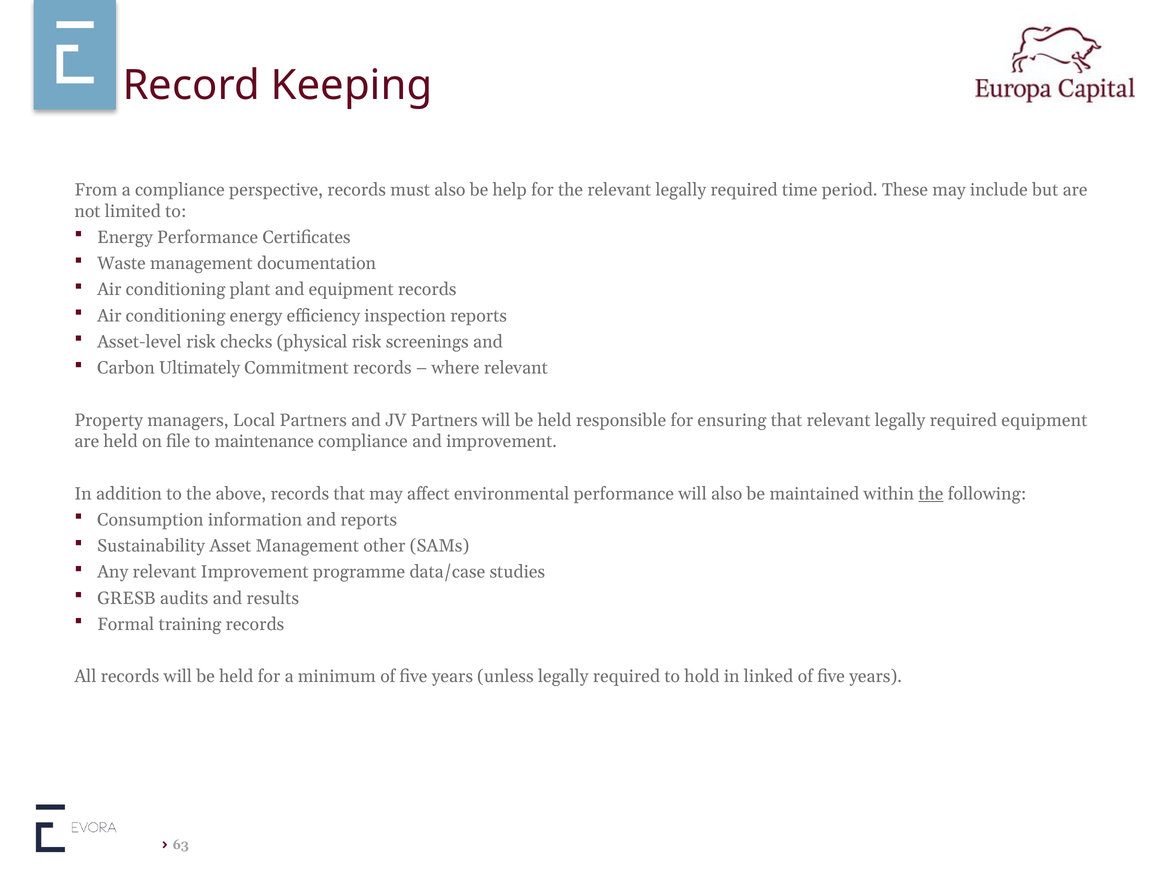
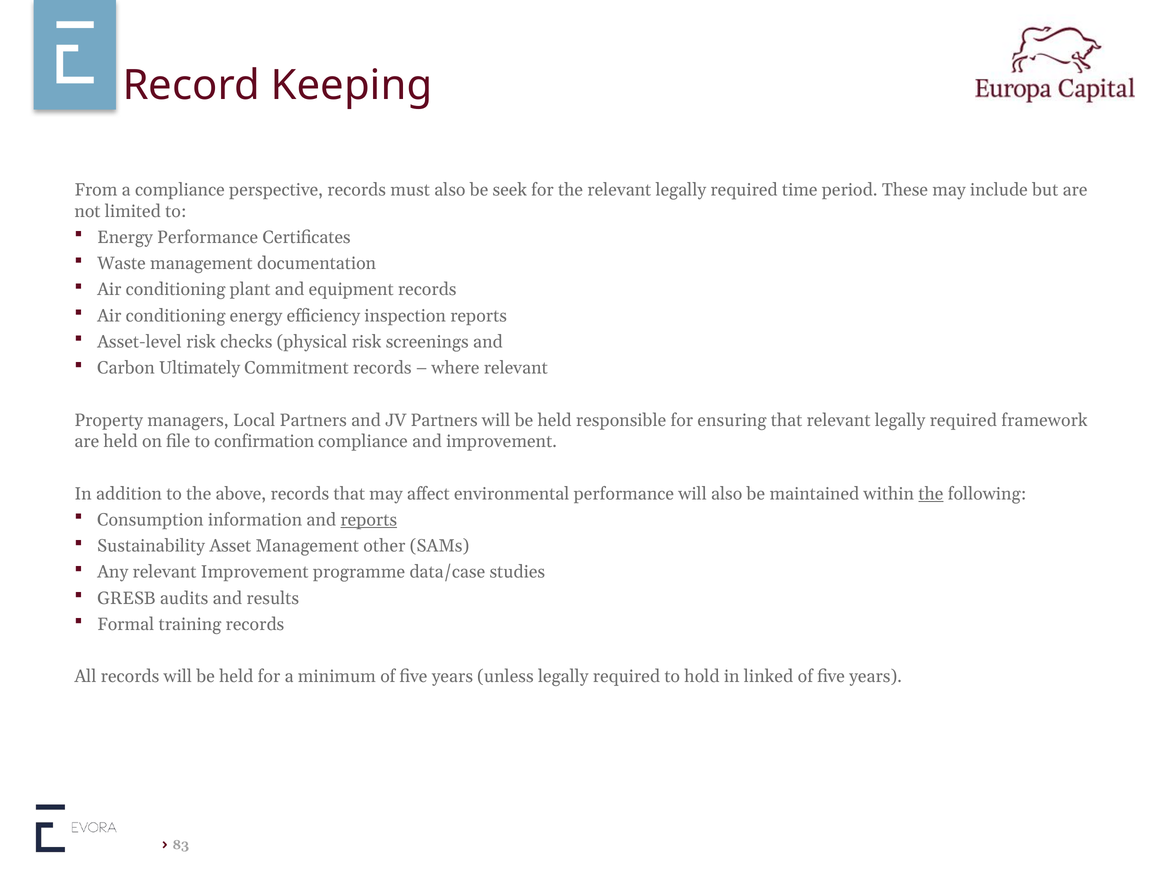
help: help -> seek
required equipment: equipment -> framework
maintenance: maintenance -> confirmation
reports at (369, 520) underline: none -> present
63: 63 -> 83
